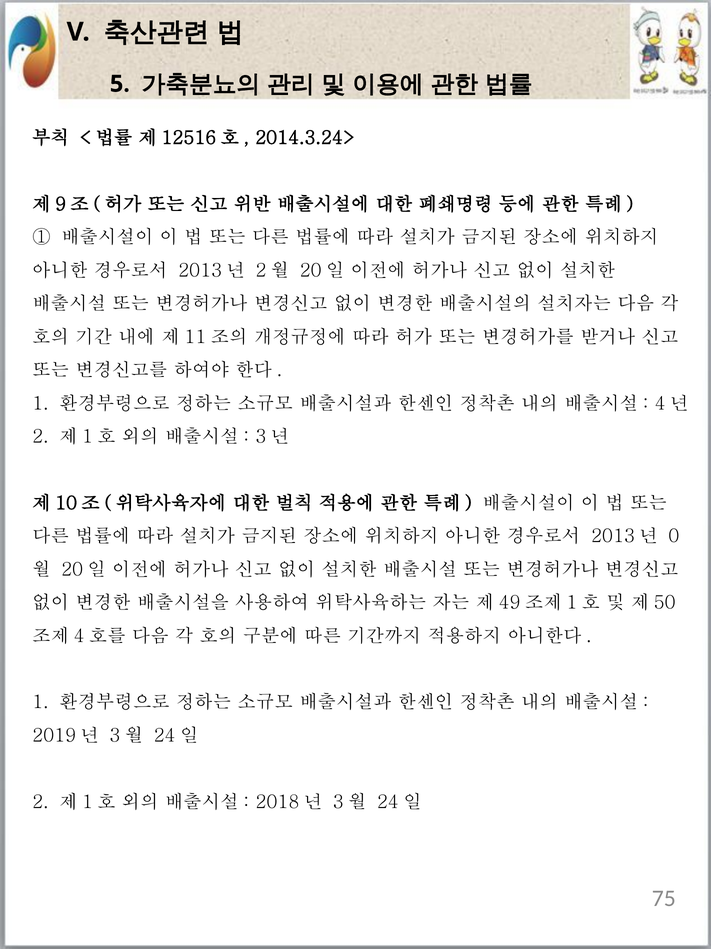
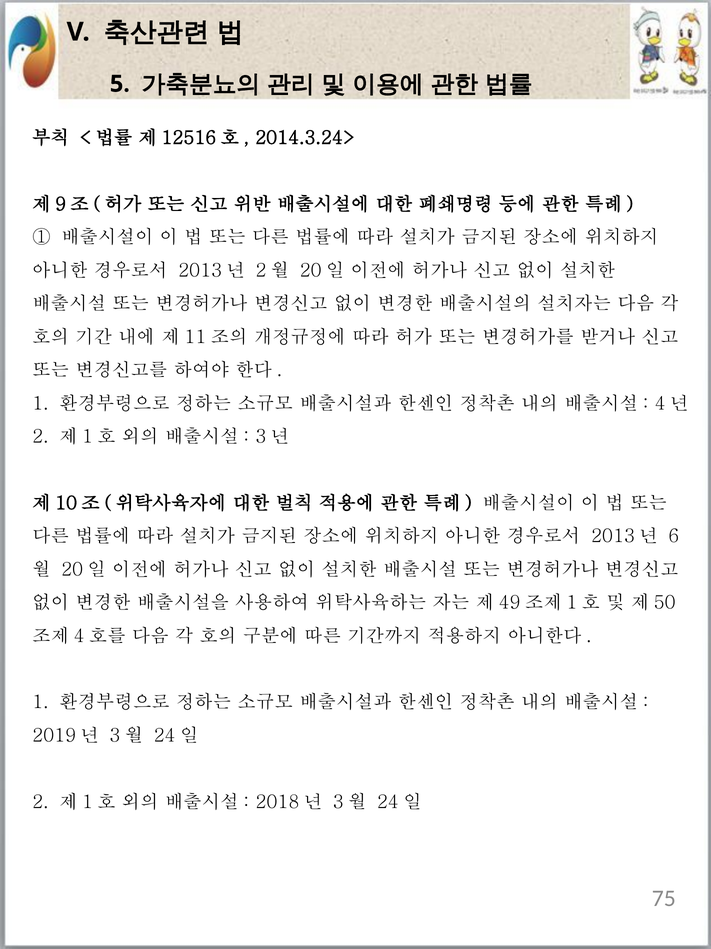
0: 0 -> 6
